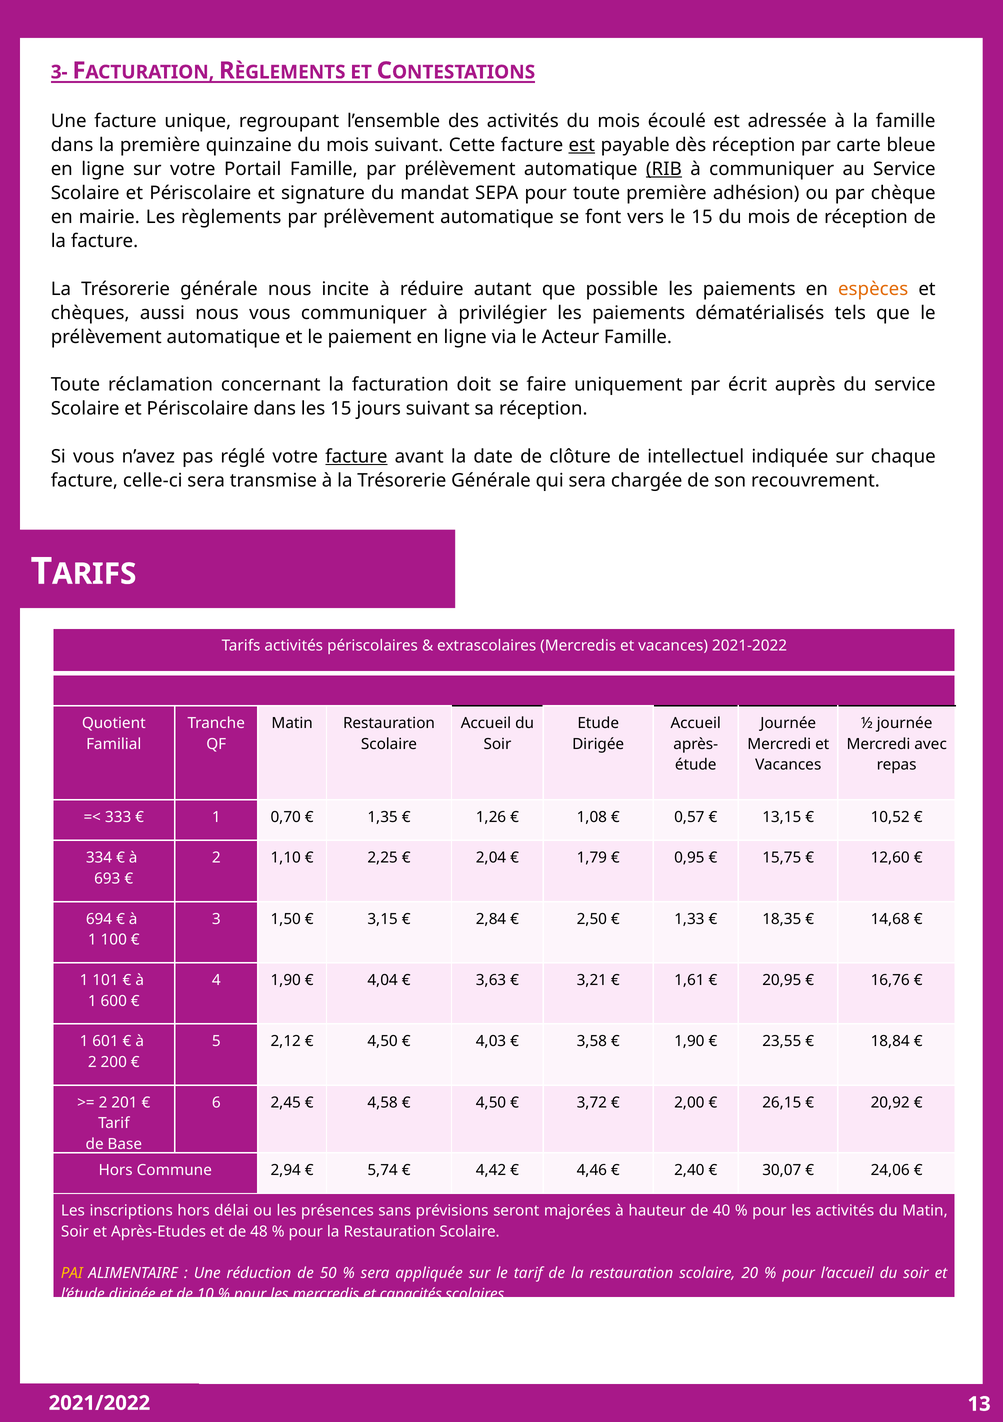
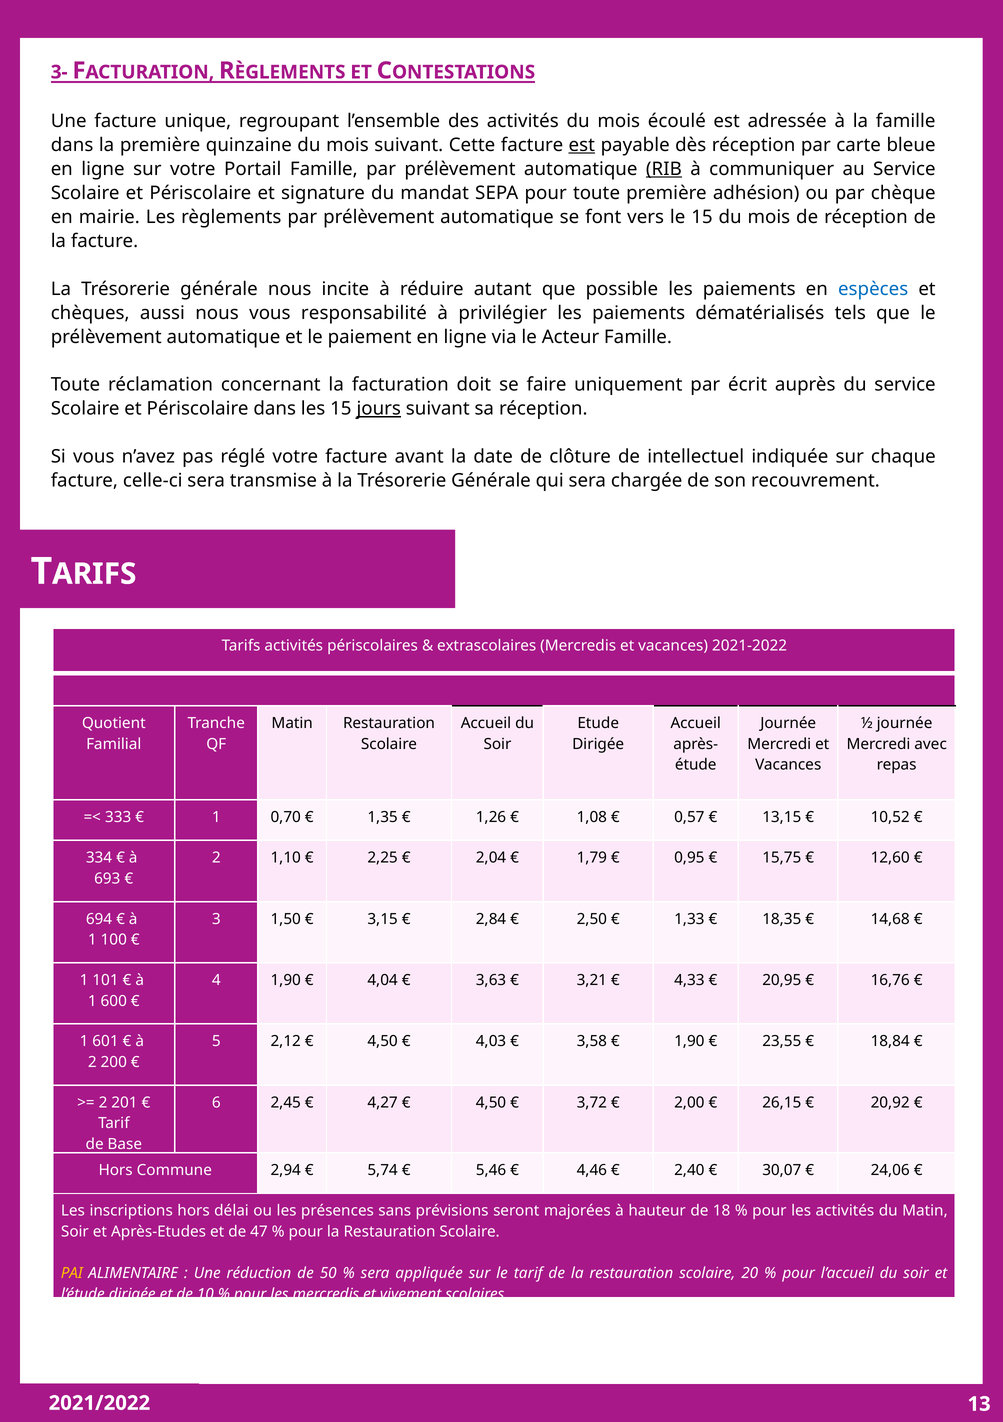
espèces colour: orange -> blue
vous communiquer: communiquer -> responsabilité
jours underline: none -> present
facture at (356, 457) underline: present -> none
1,61: 1,61 -> 4,33
4,58: 4,58 -> 4,27
4,42: 4,42 -> 5,46
40: 40 -> 18
48: 48 -> 47
capacités: capacités -> vivement
